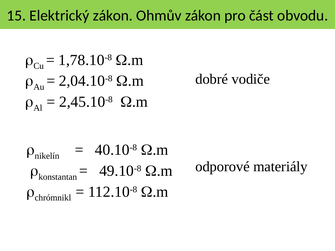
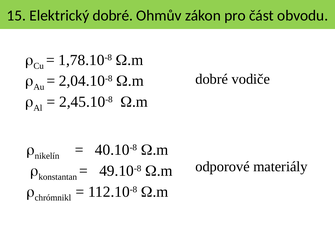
Elektrický zákon: zákon -> dobré
